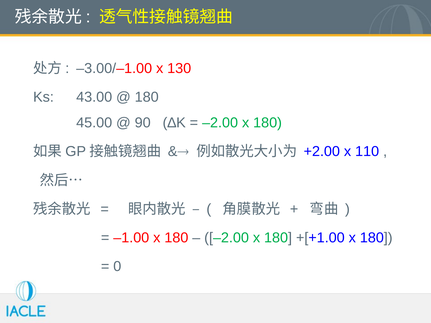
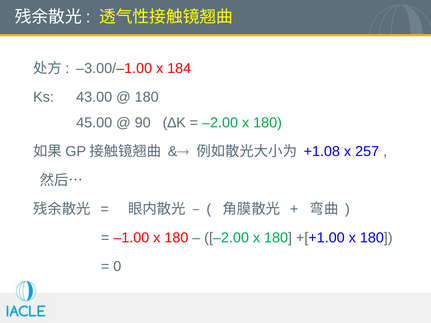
130: 130 -> 184
+2.00: +2.00 -> +1.08
110: 110 -> 257
